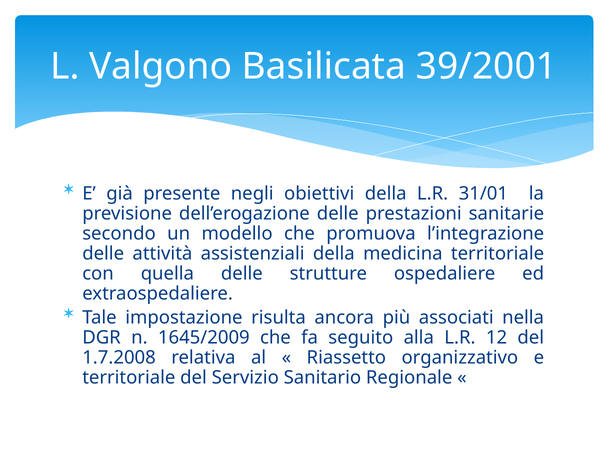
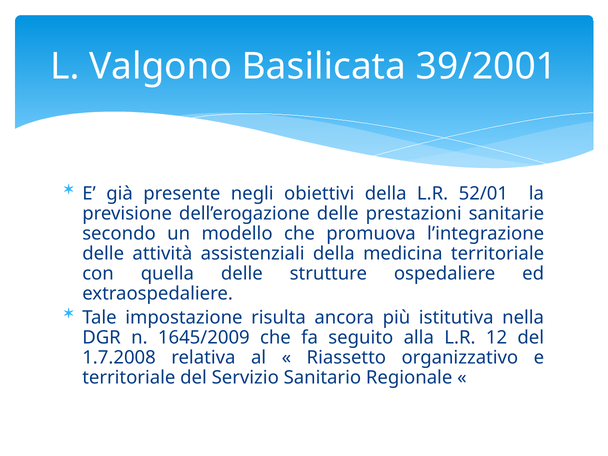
31/01: 31/01 -> 52/01
associati: associati -> istitutiva
